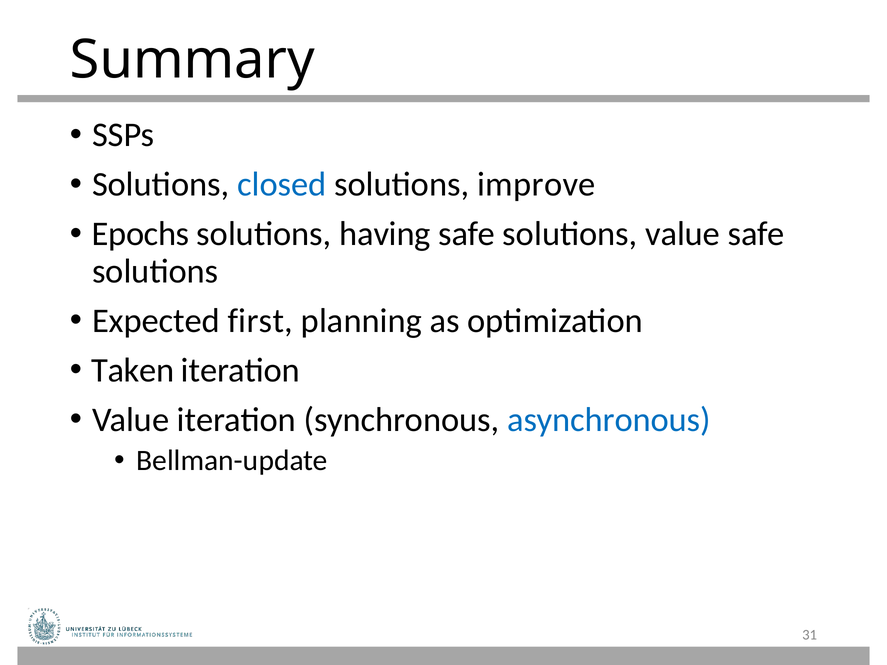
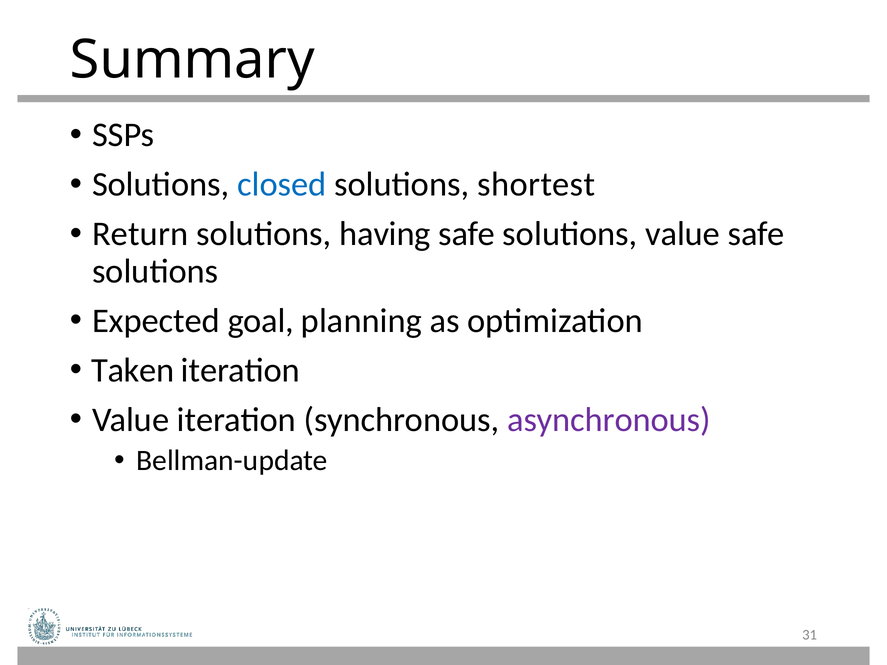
improve: improve -> shortest
Epochs: Epochs -> Return
first: first -> goal
asynchronous colour: blue -> purple
